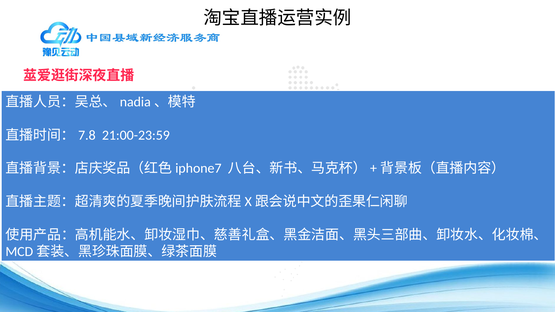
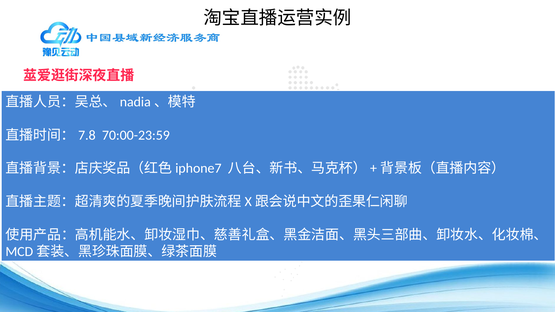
21:00-23:59: 21:00-23:59 -> 70:00-23:59
